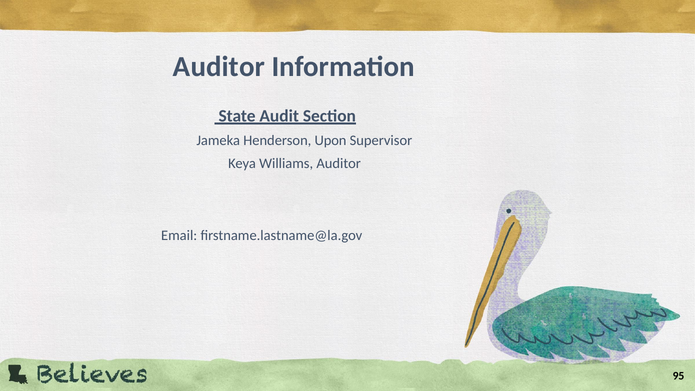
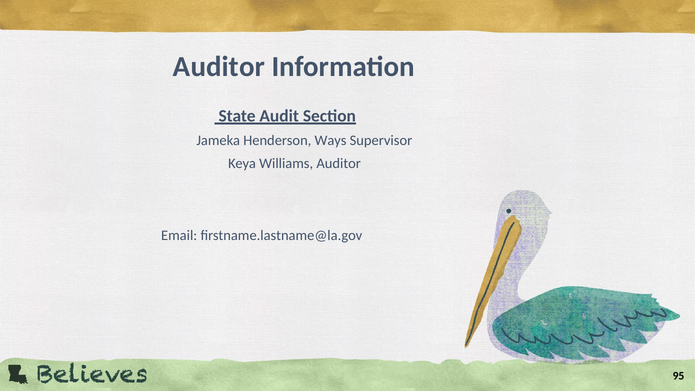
Upon: Upon -> Ways
